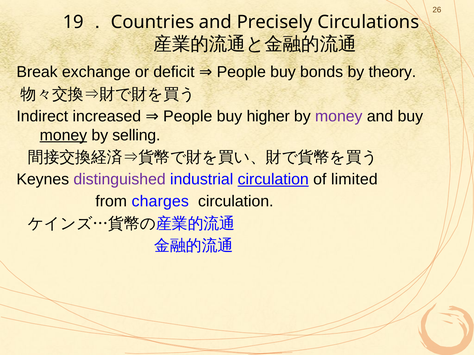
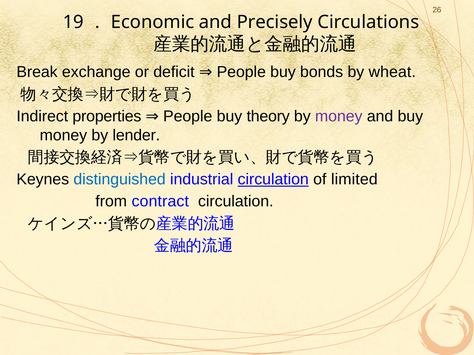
Countries: Countries -> Economic
theory: theory -> wheat
increased: increased -> properties
higher: higher -> theory
money at (63, 135) underline: present -> none
selling: selling -> lender
distinguished colour: purple -> blue
charges: charges -> contract
